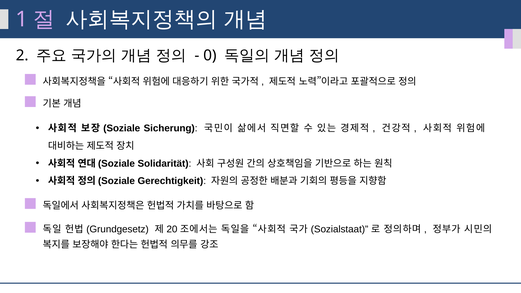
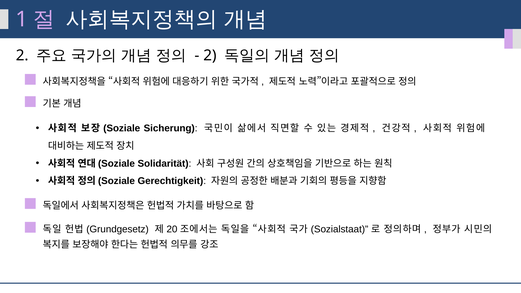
0 at (210, 55): 0 -> 2
